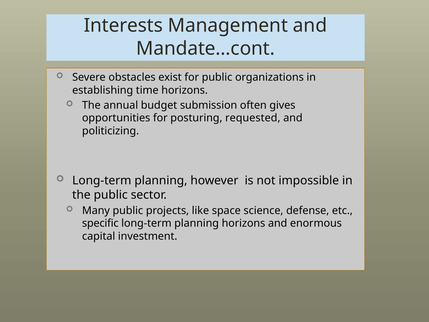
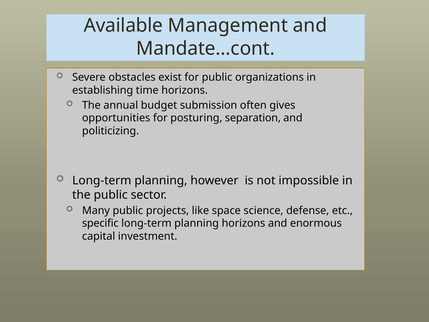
Interests: Interests -> Available
requested: requested -> separation
